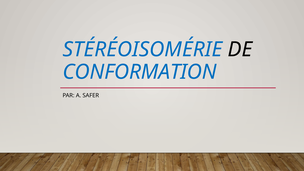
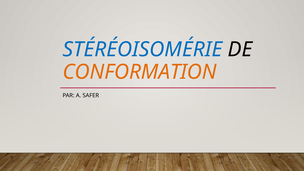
CONFORMATION colour: blue -> orange
